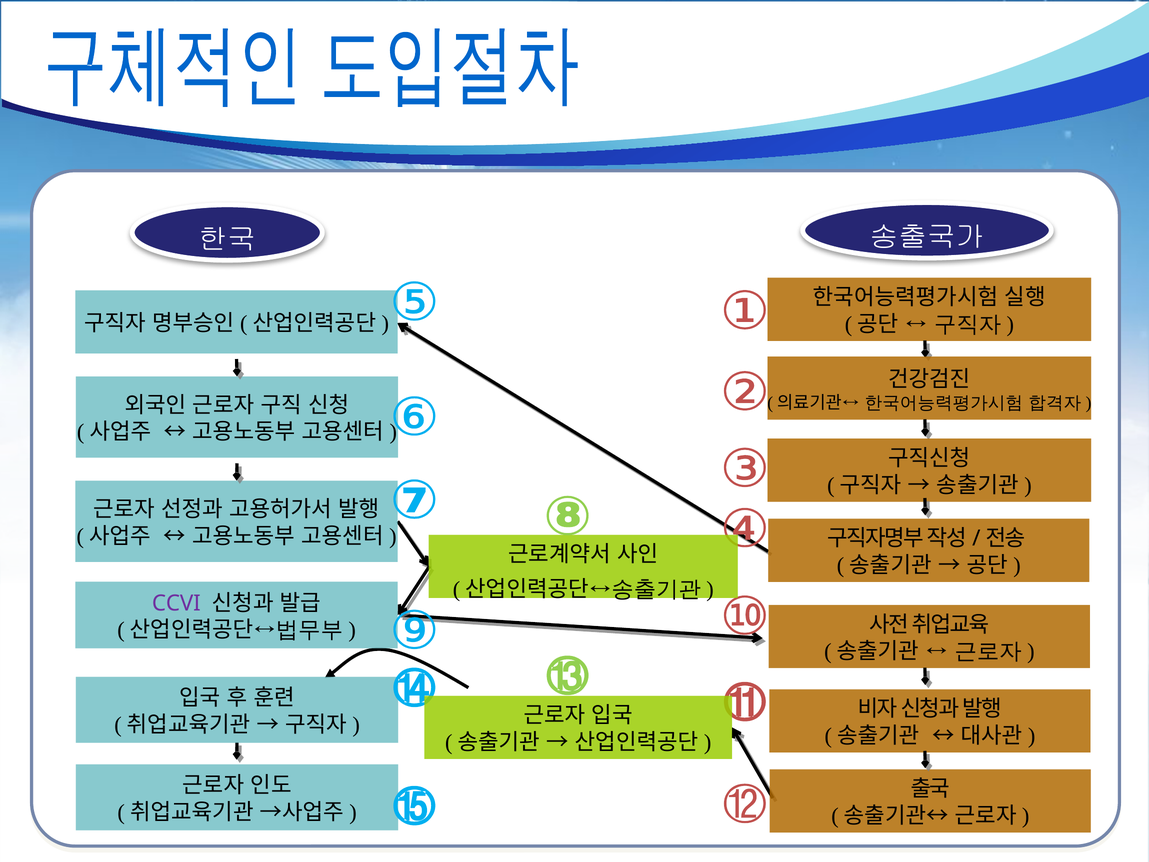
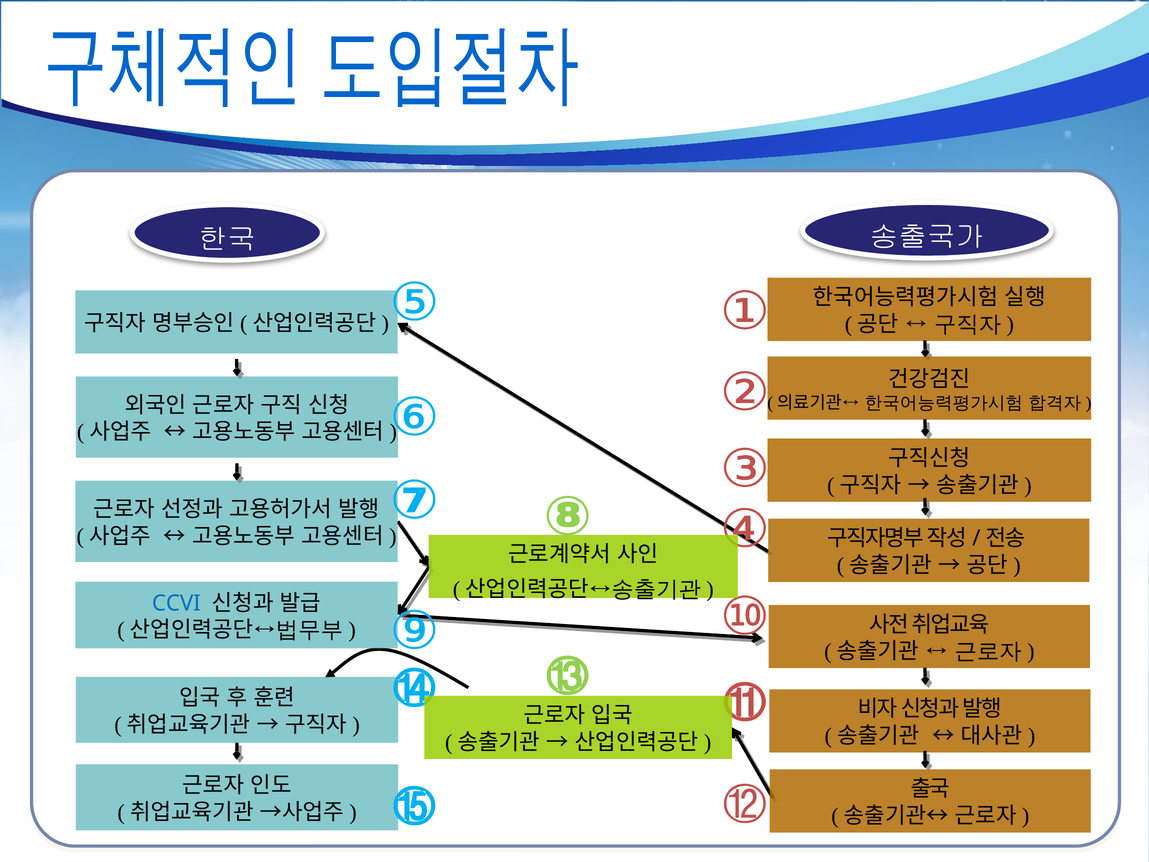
CCVI colour: purple -> blue
